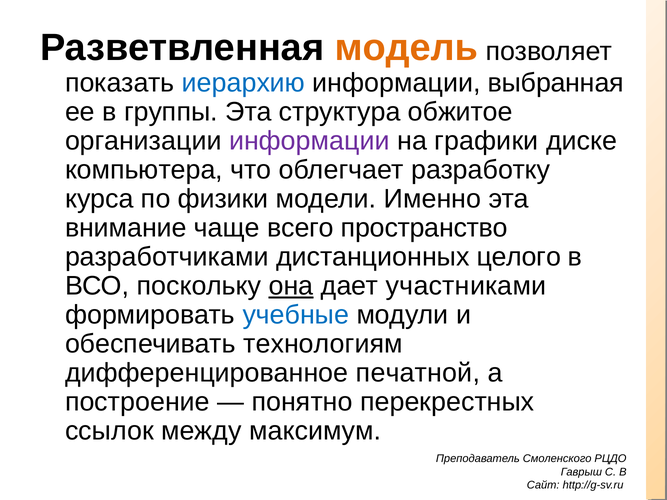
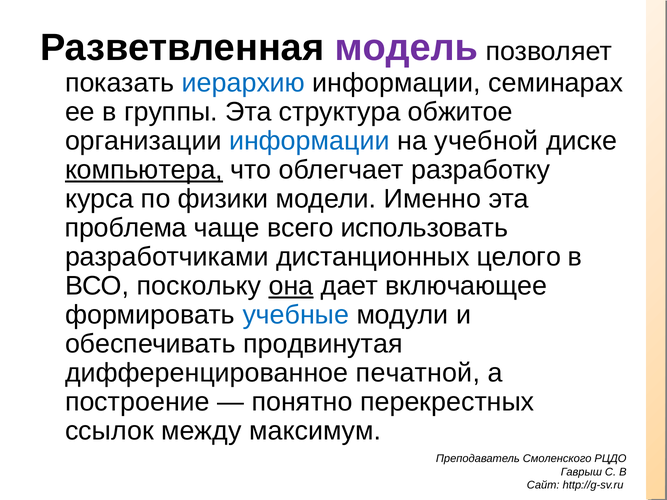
модель colour: orange -> purple
выбранная: выбранная -> семинарах
информации at (309, 141) colour: purple -> blue
графики: графики -> учебной
компьютера underline: none -> present
внимание: внимание -> проблема
пространство: пространство -> использовать
участниками: участниками -> включающее
технологиям: технологиям -> продвинутая
